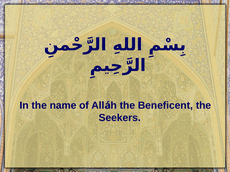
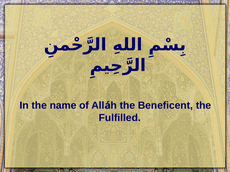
Seekers: Seekers -> Fulfilled
